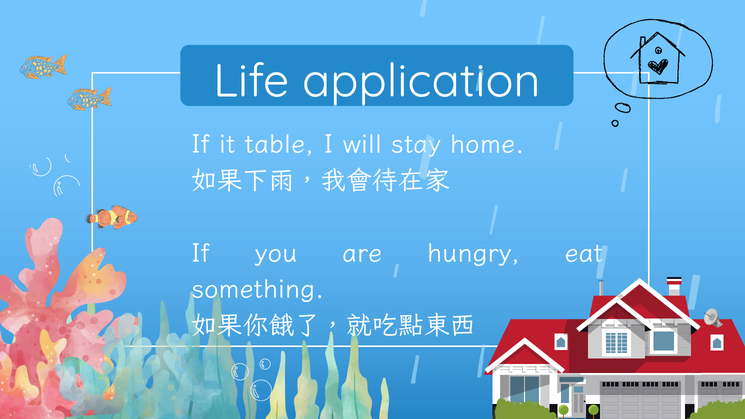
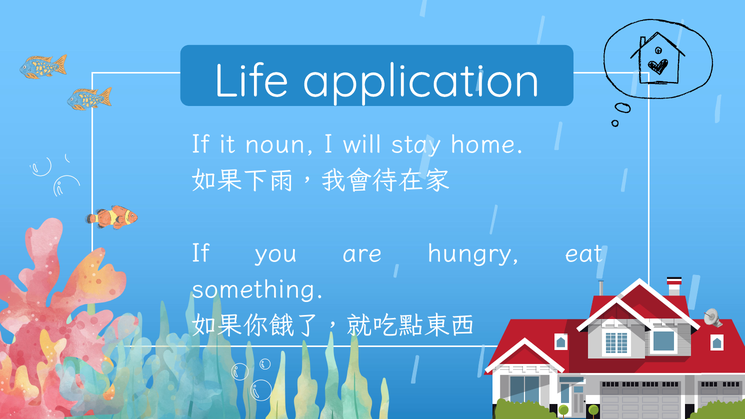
table: table -> noun
